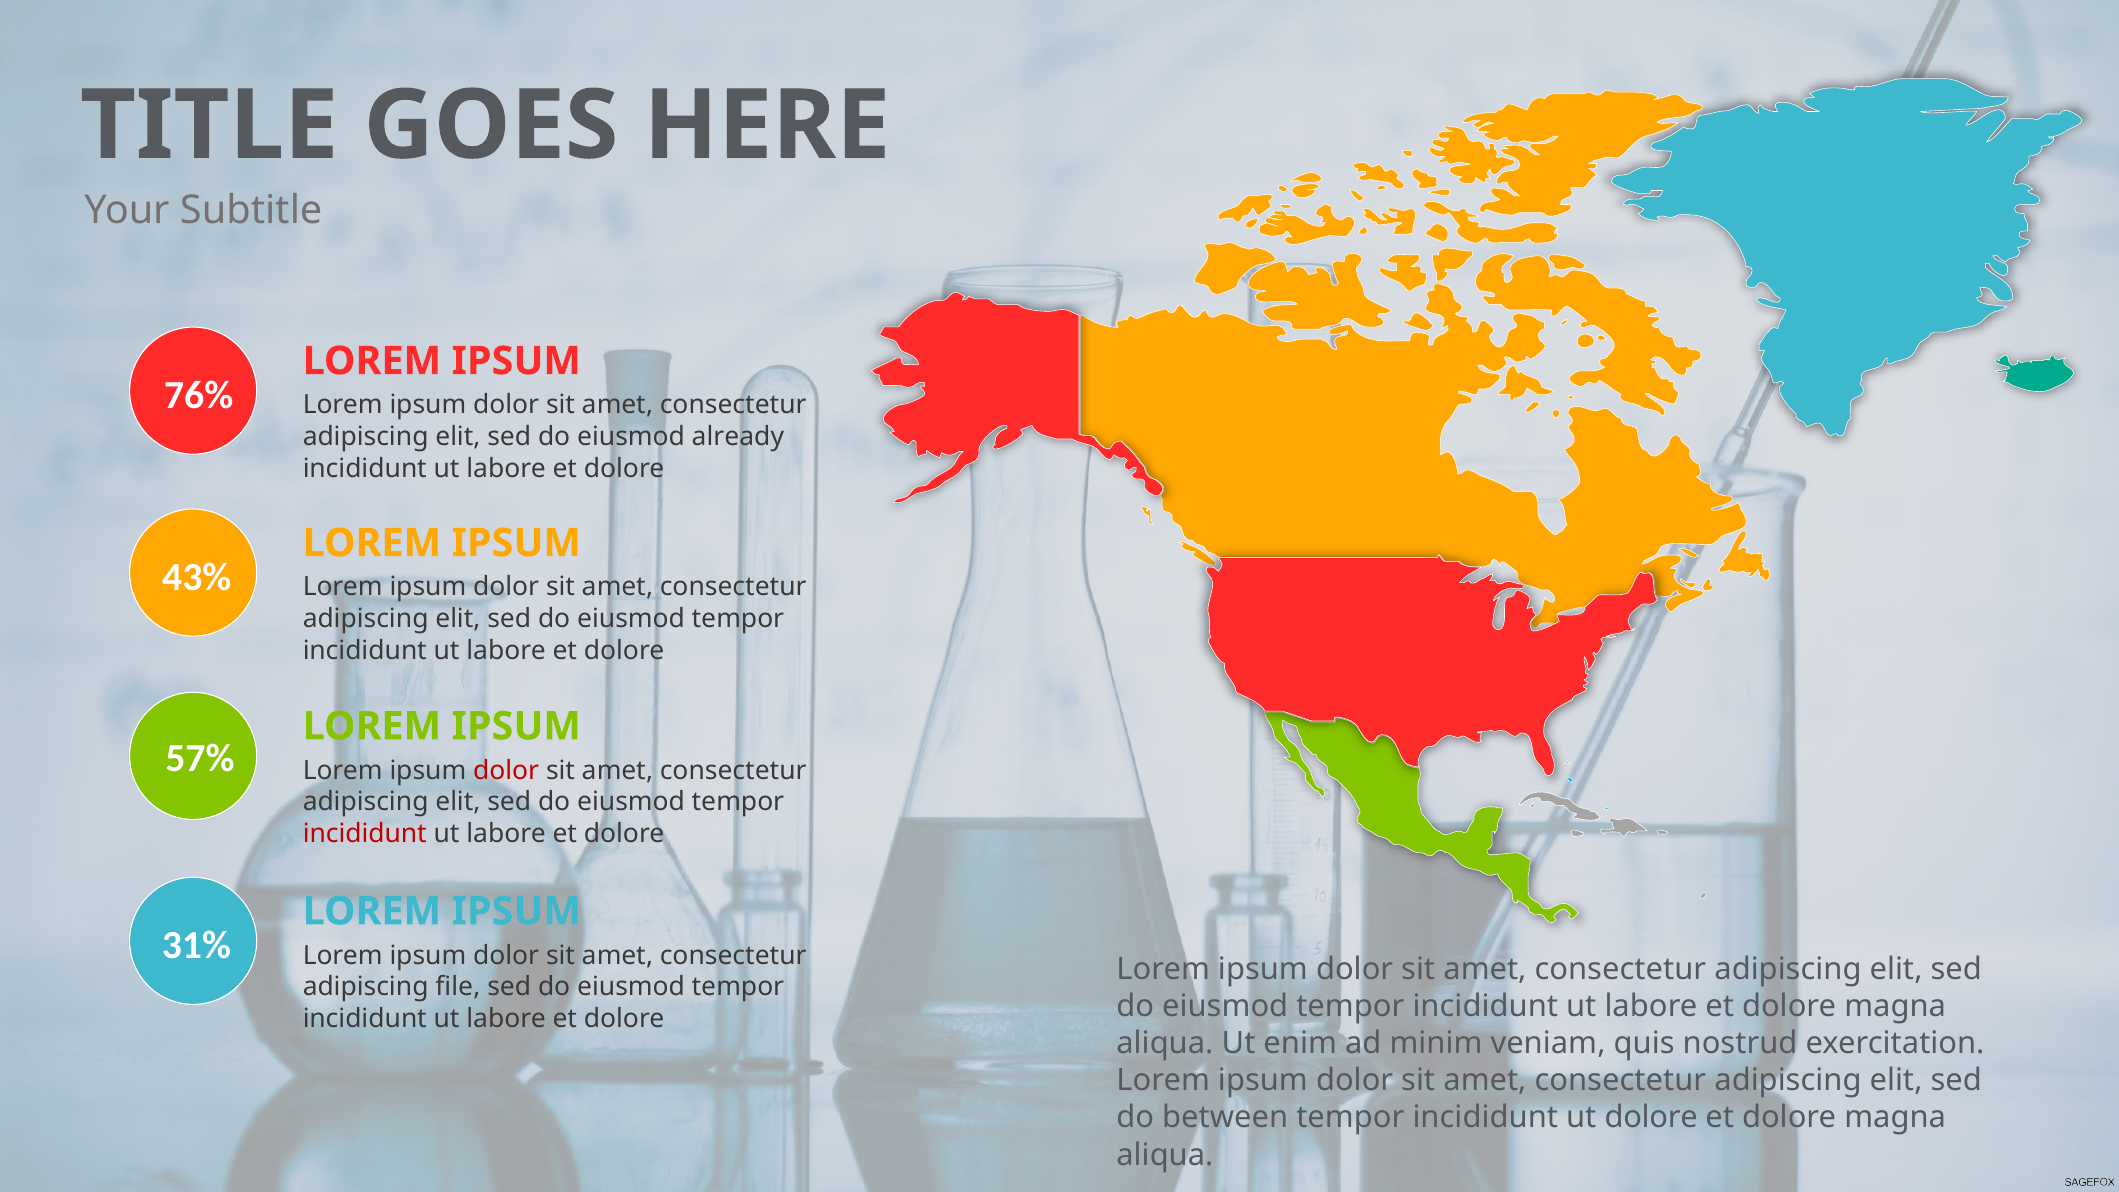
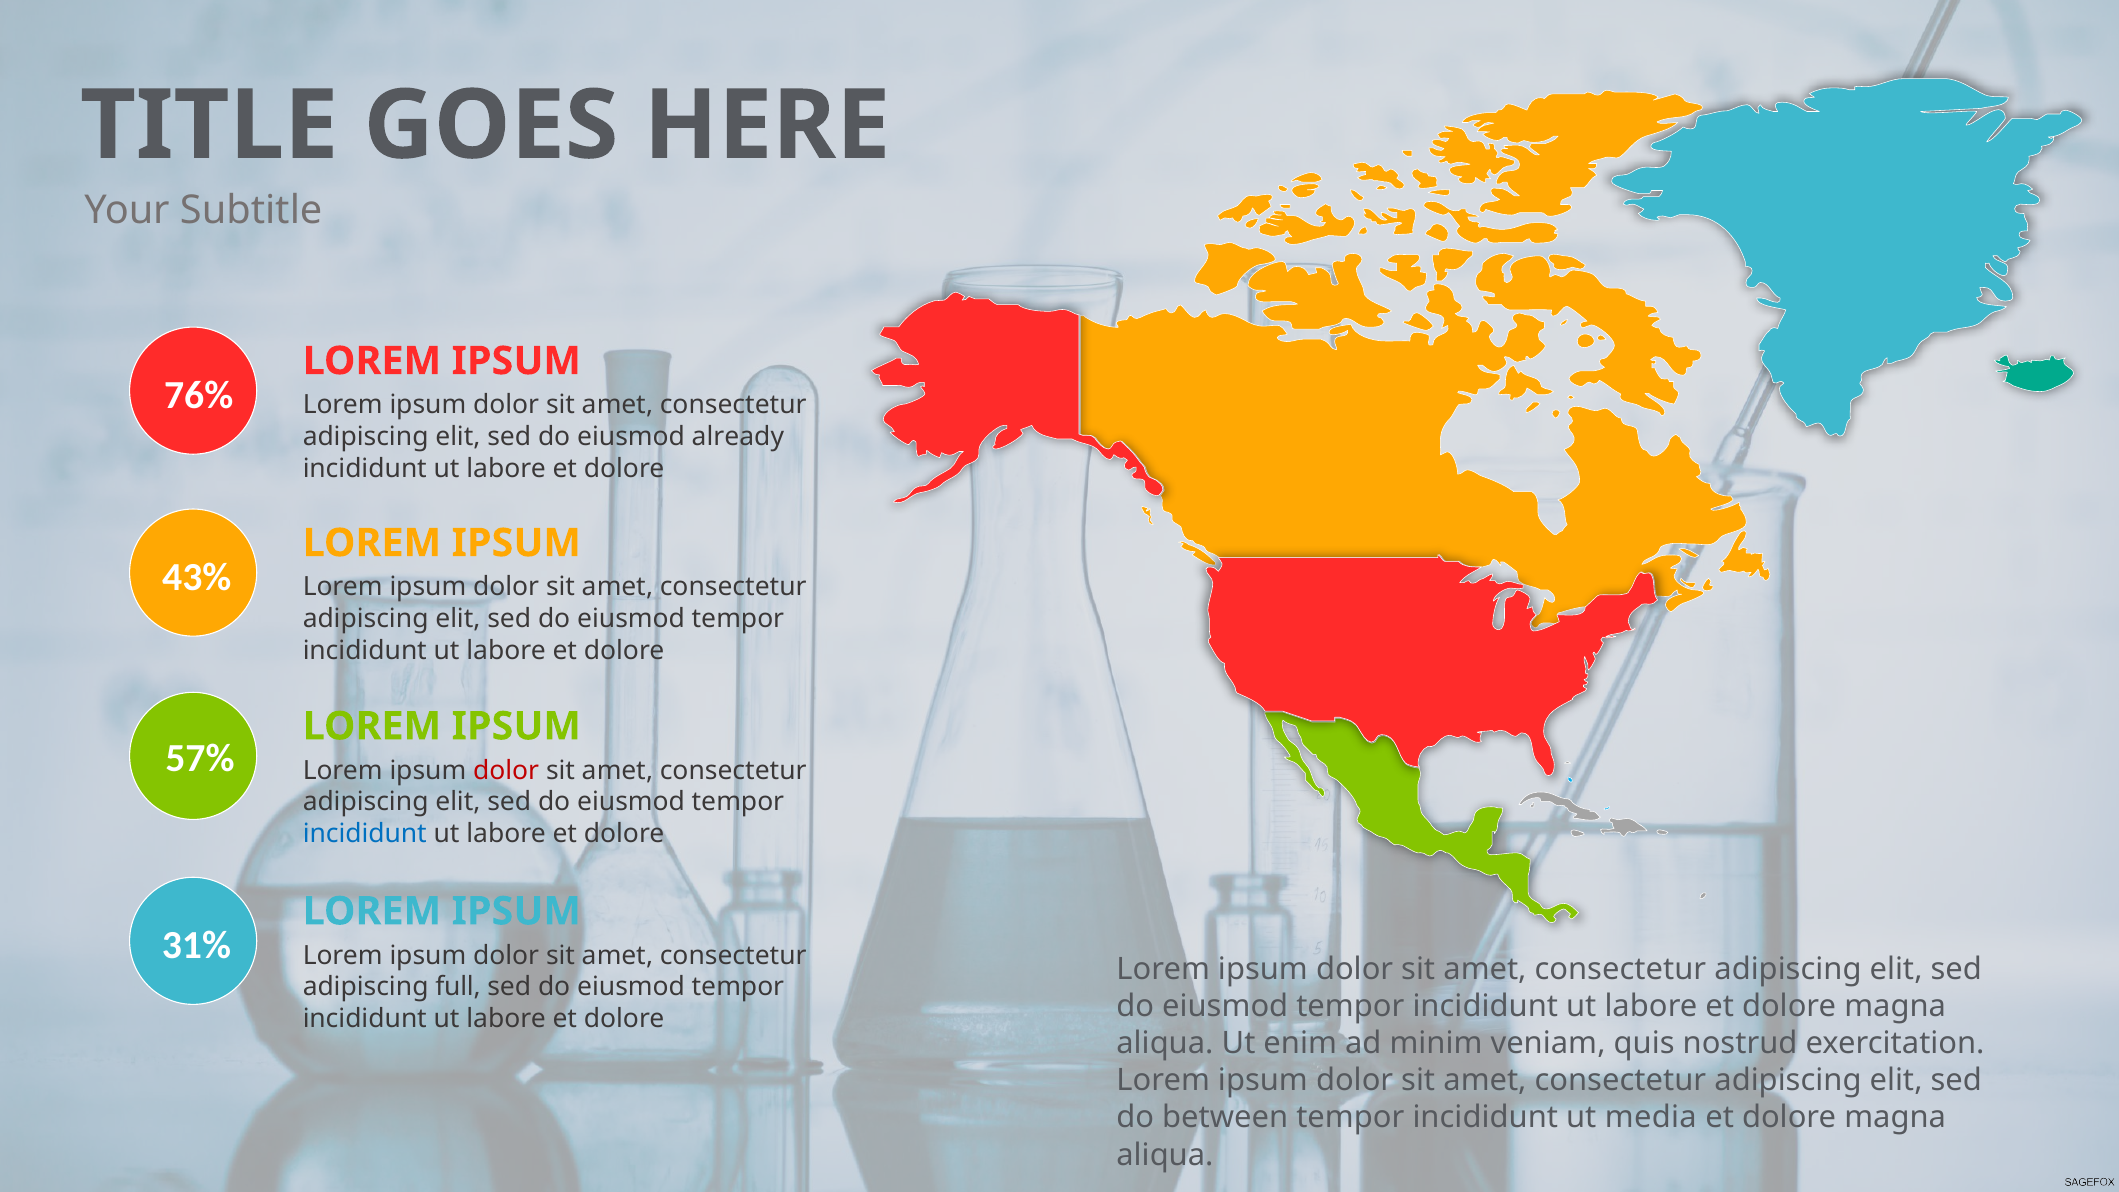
incididunt at (365, 834) colour: red -> blue
file: file -> full
ut dolore: dolore -> media
